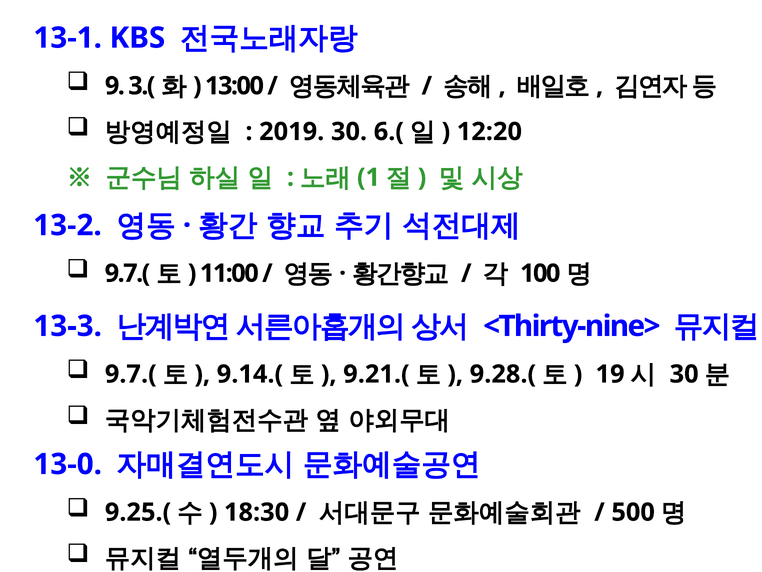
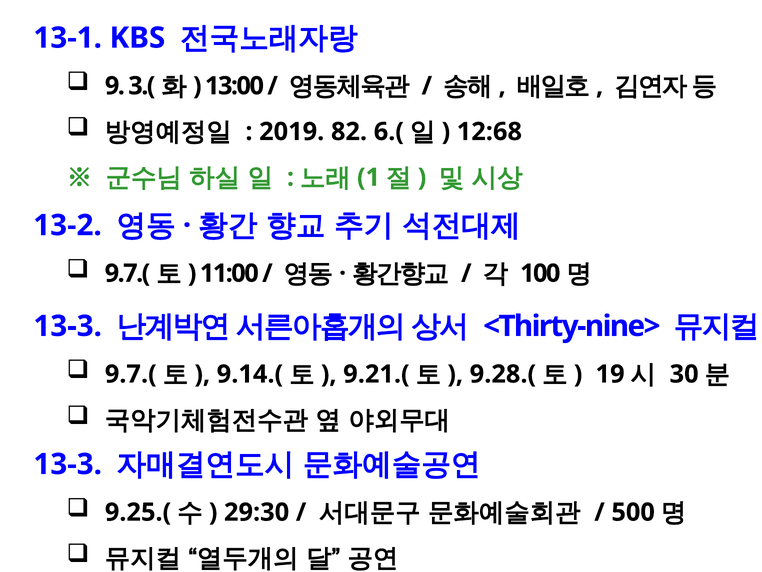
2019 30: 30 -> 82
12:20: 12:20 -> 12:68
13-0 at (68, 464): 13-0 -> 13-3
18:30: 18:30 -> 29:30
